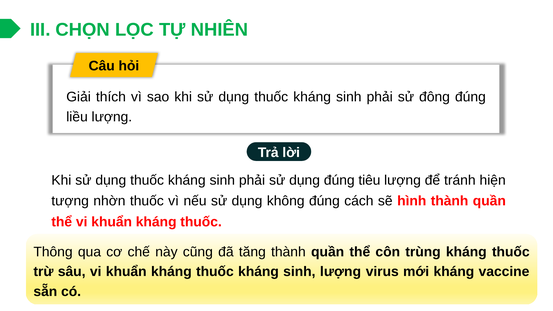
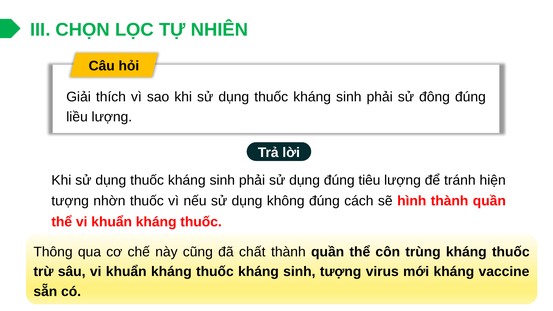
tăng: tăng -> chất
sinh lượng: lượng -> tượng
